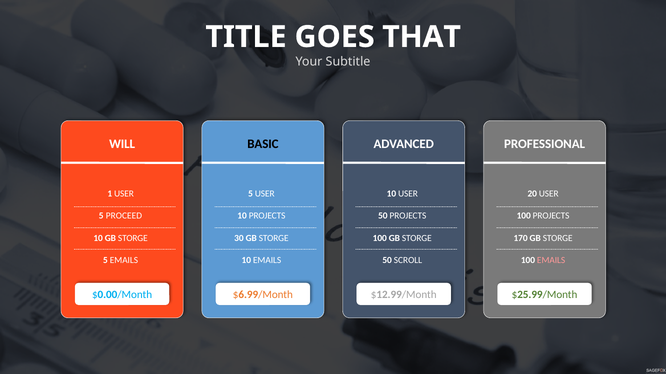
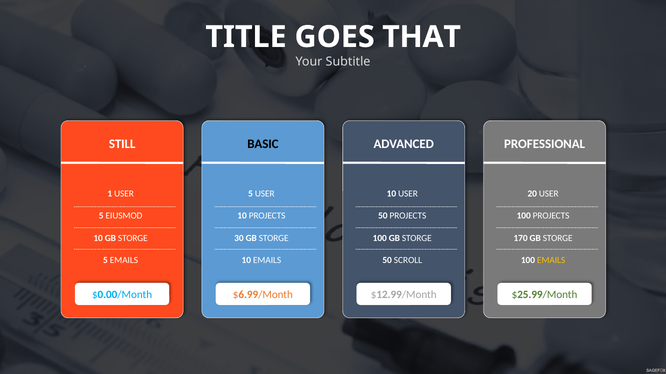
WILL: WILL -> STILL
PROCEED: PROCEED -> EIUSMOD
EMAILS at (551, 261) colour: pink -> yellow
